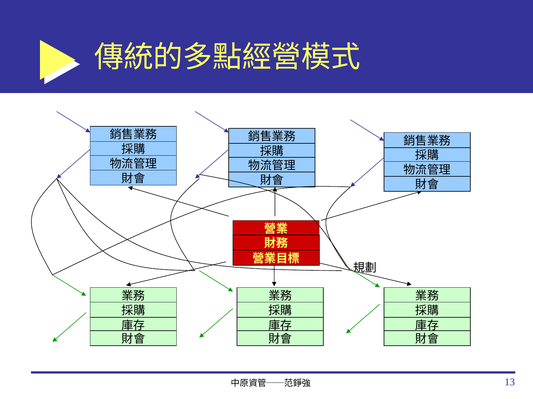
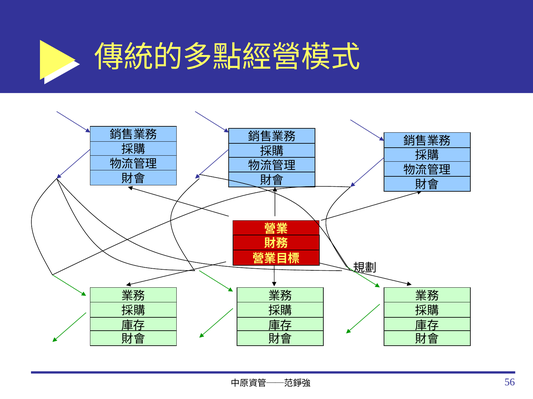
13: 13 -> 56
